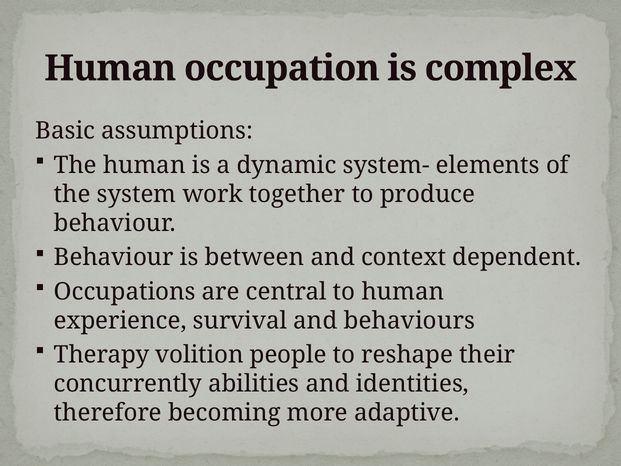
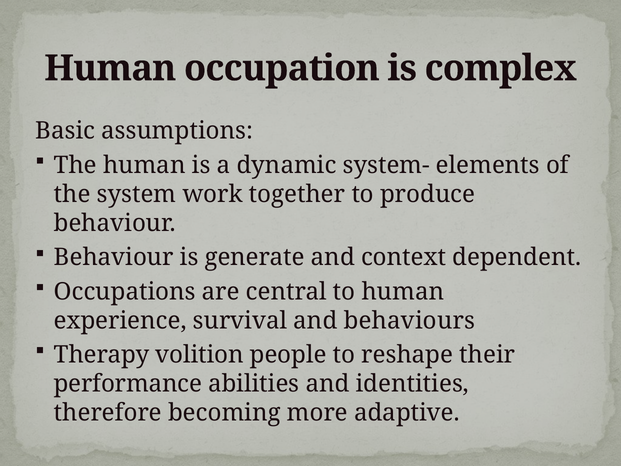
between: between -> generate
concurrently: concurrently -> performance
